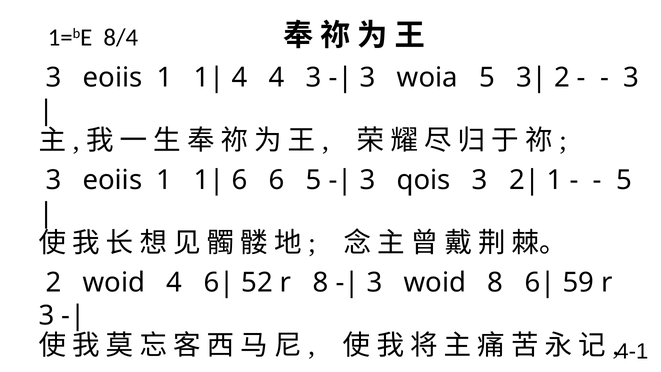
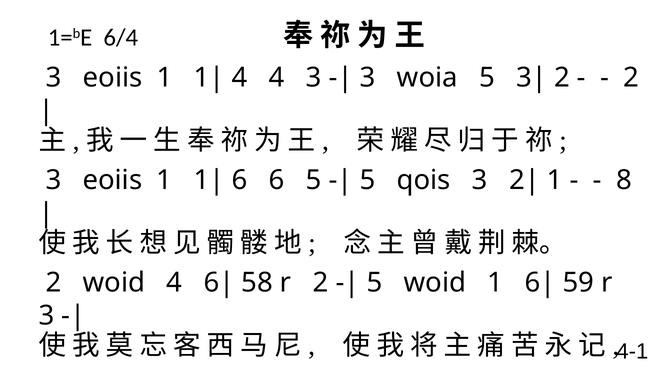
8/4: 8/4 -> 6/4
3 at (631, 78): 3 -> 2
3 at (367, 180): 3 -> 5
5 at (624, 180): 5 -> 8
52: 52 -> 58
r 8: 8 -> 2
3 at (375, 283): 3 -> 5
woid 8: 8 -> 1
